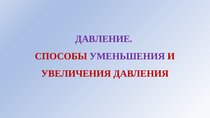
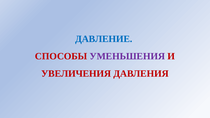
ДАВЛЕНИЕ colour: purple -> blue
